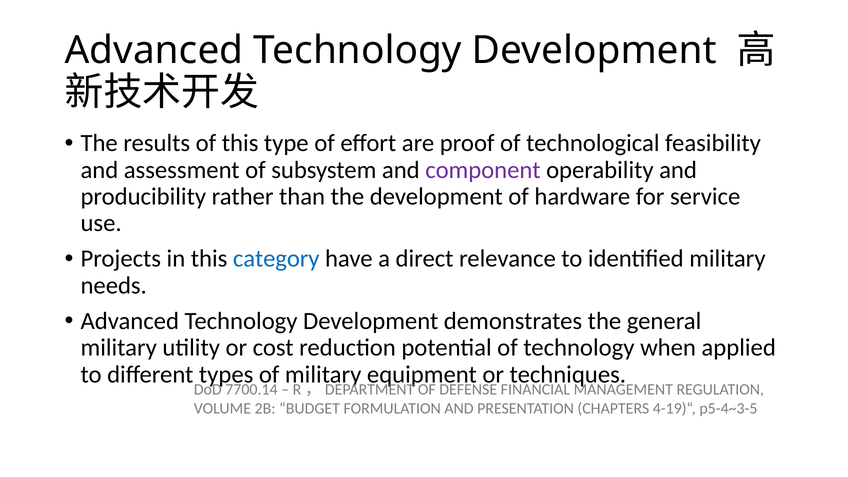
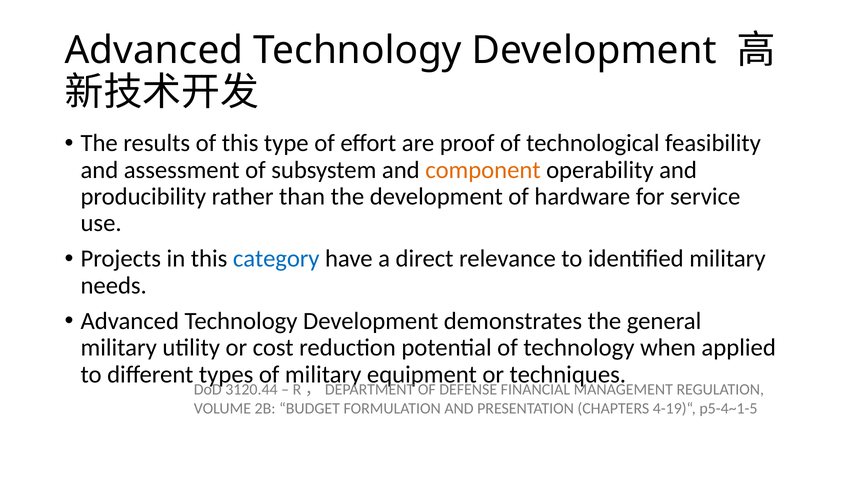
component colour: purple -> orange
7700.14: 7700.14 -> 3120.44
p5-4~3-5: p5-4~3-5 -> p5-4~1-5
